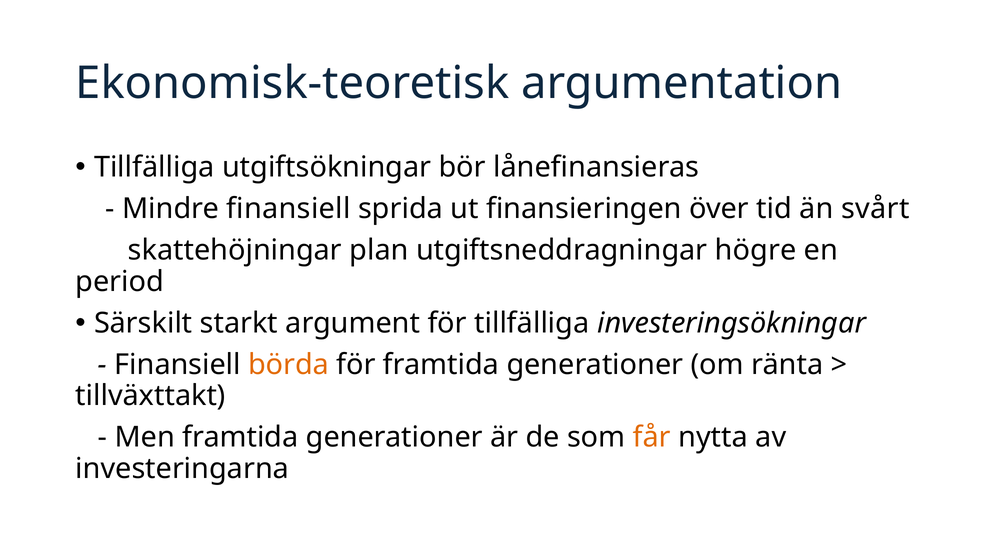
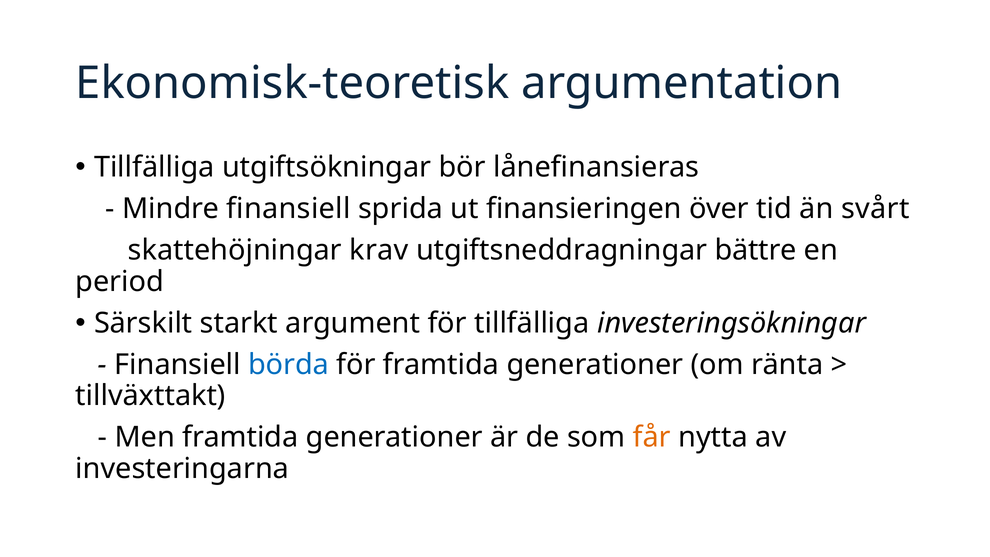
plan: plan -> krav
högre: högre -> bättre
börda colour: orange -> blue
